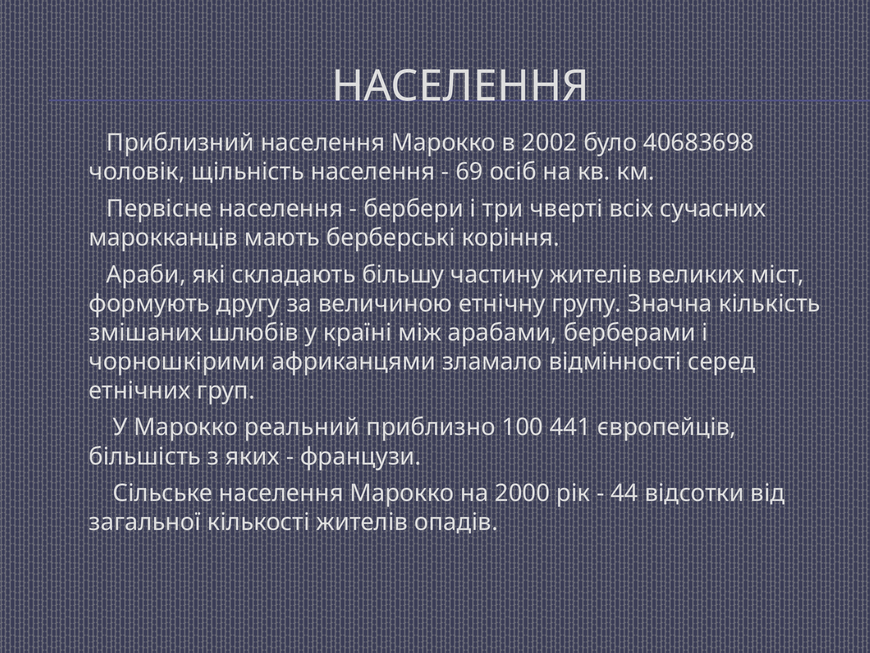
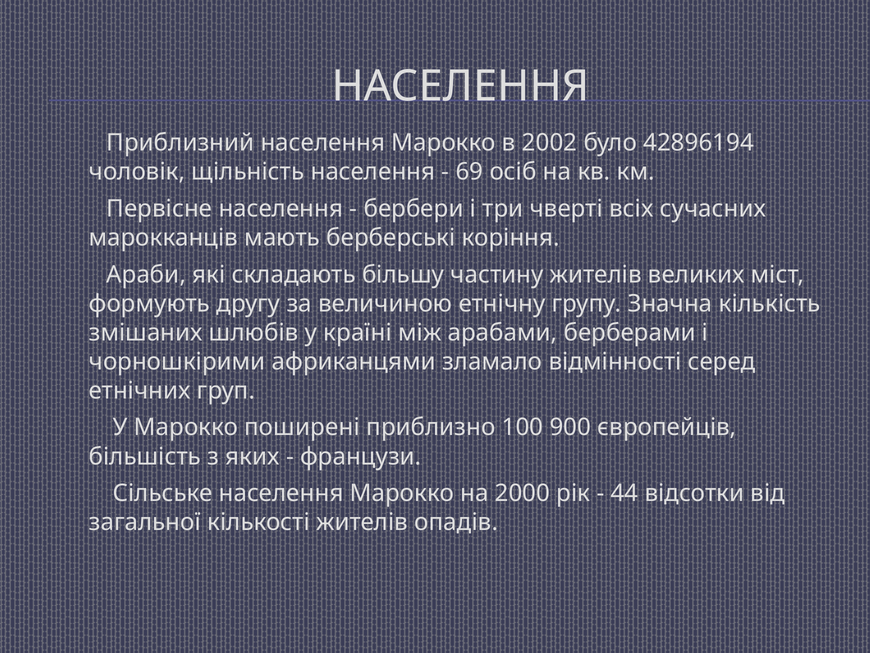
40683698: 40683698 -> 42896194
реальний: реальний -> поширені
441: 441 -> 900
